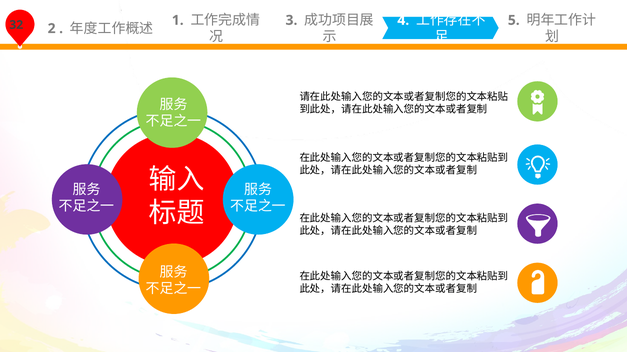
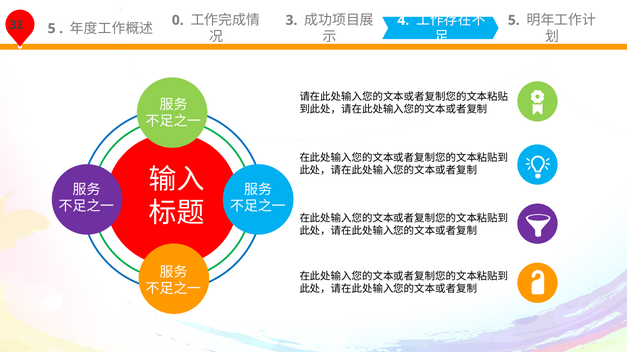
2 at (52, 29): 2 -> 5
1: 1 -> 0
